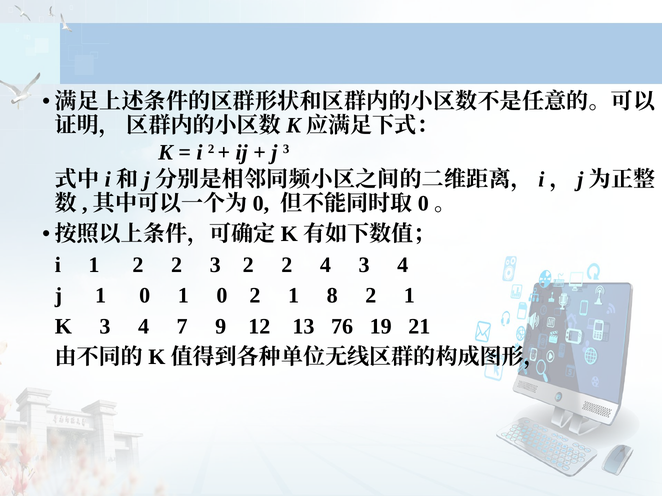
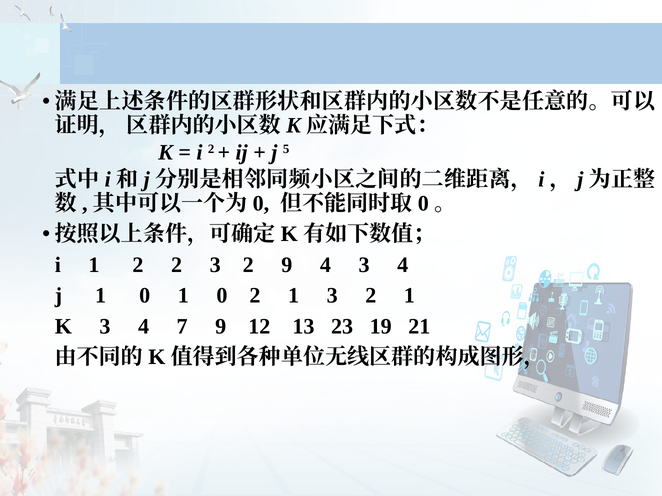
j 3: 3 -> 5
3 2 2: 2 -> 9
1 8: 8 -> 3
76: 76 -> 23
